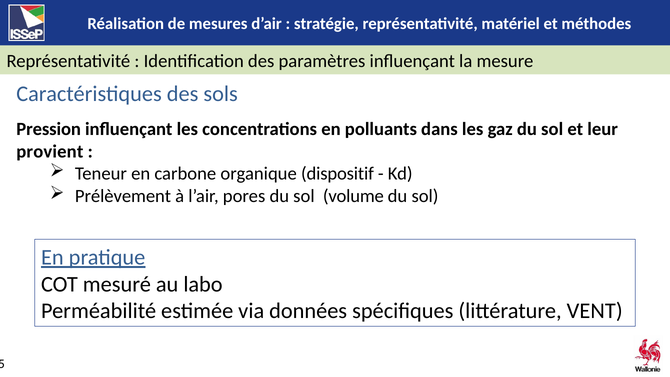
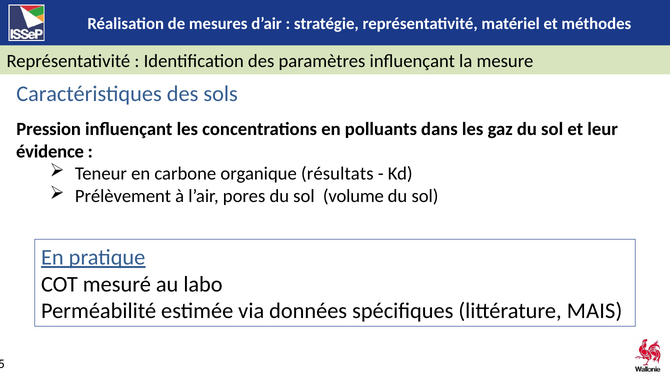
provient: provient -> évidence
dispositif: dispositif -> résultats
VENT: VENT -> MAIS
